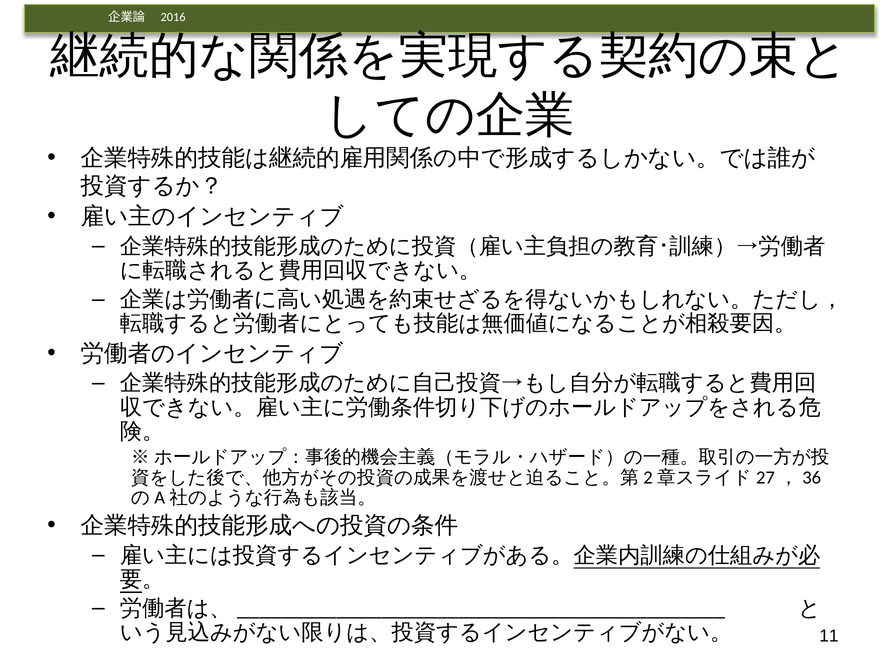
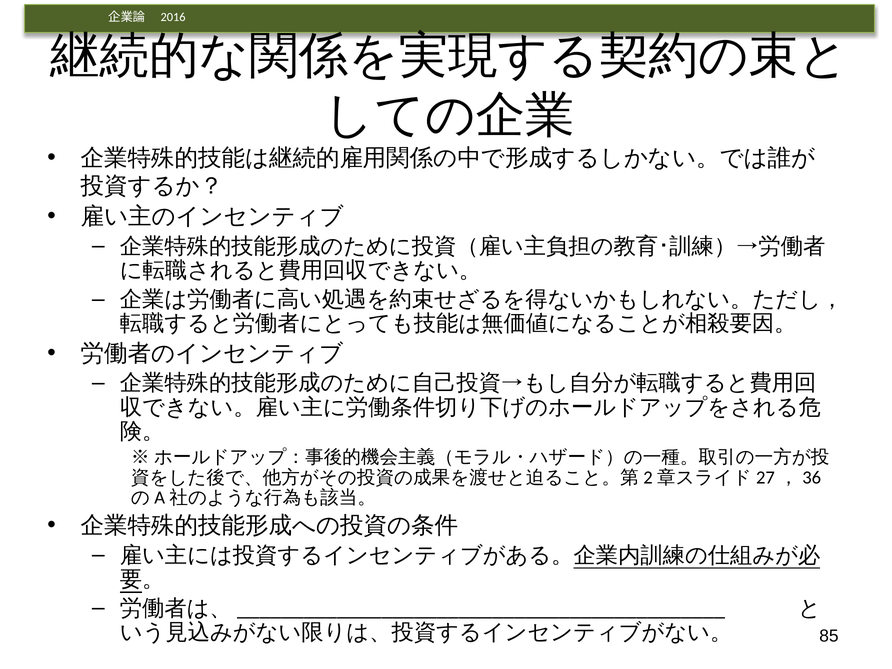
11: 11 -> 85
